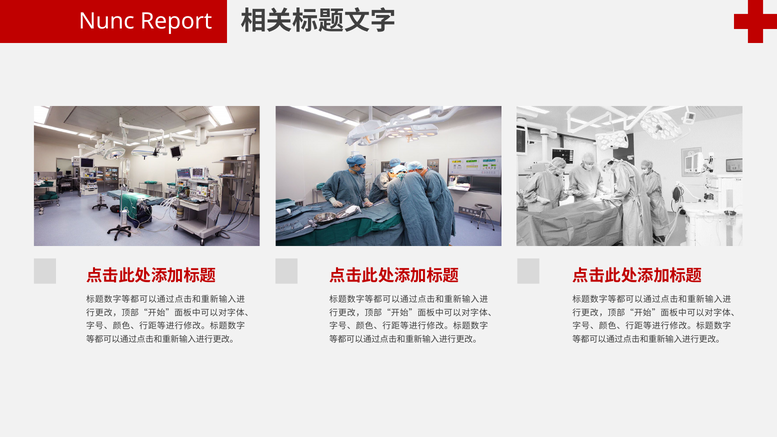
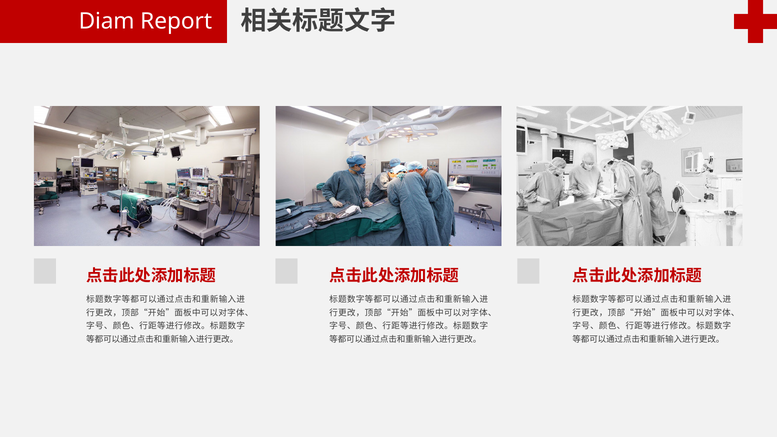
Nunc: Nunc -> Diam
